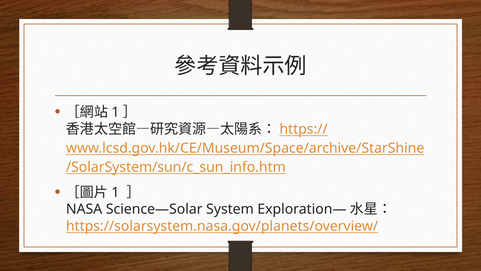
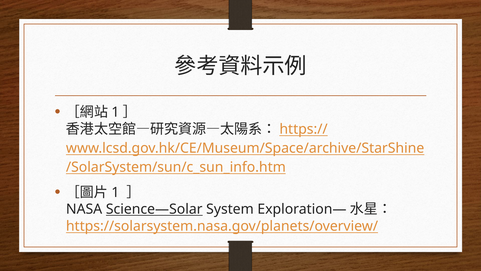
Science—Solar underline: none -> present
